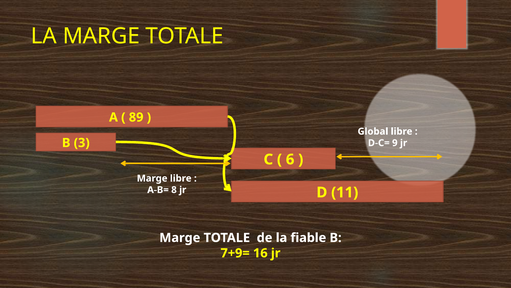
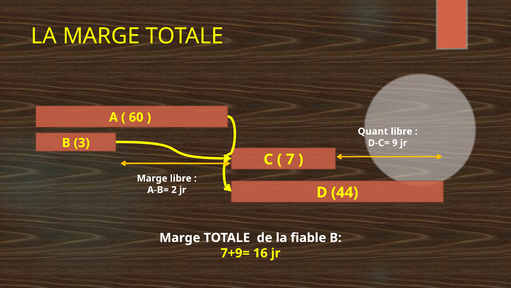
89: 89 -> 60
Global: Global -> Quant
6: 6 -> 7
8: 8 -> 2
11: 11 -> 44
